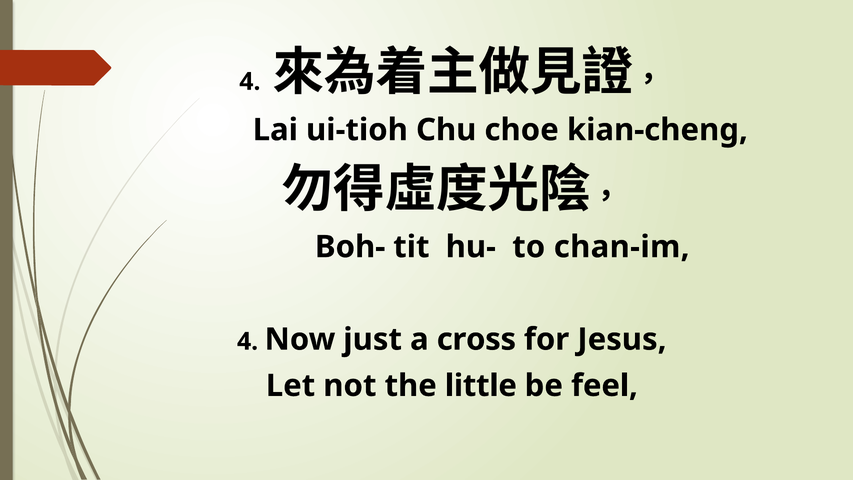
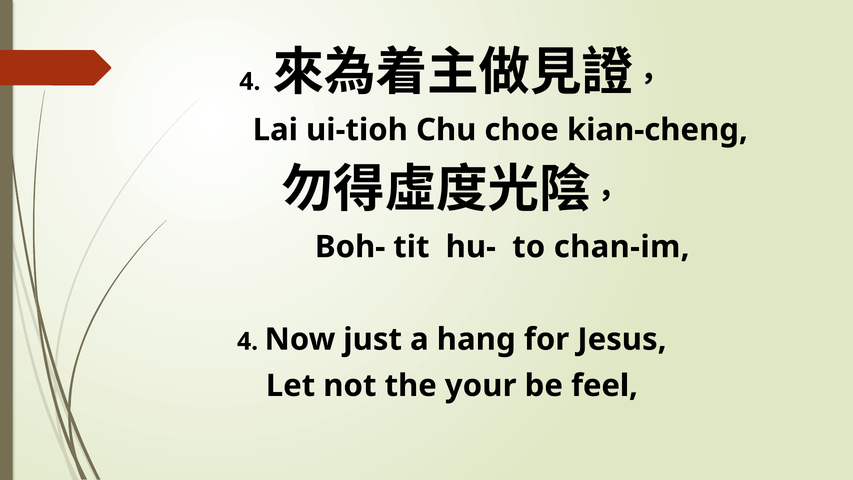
cross: cross -> hang
little: little -> your
